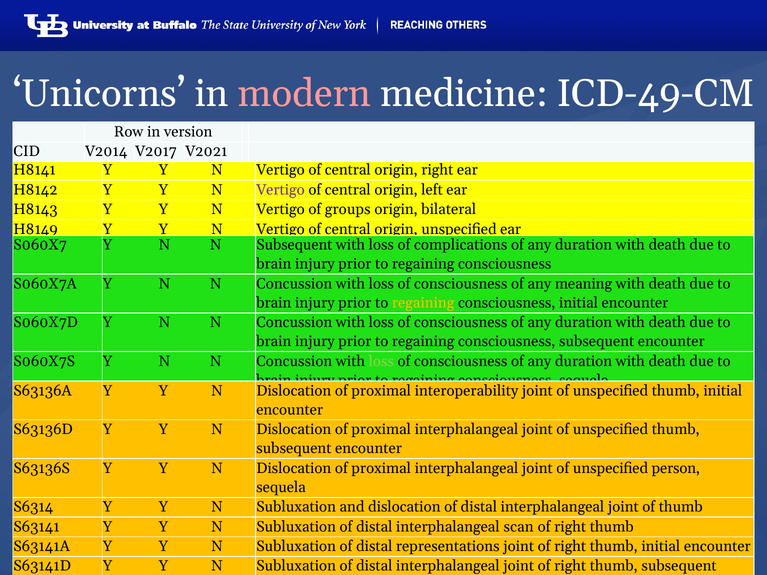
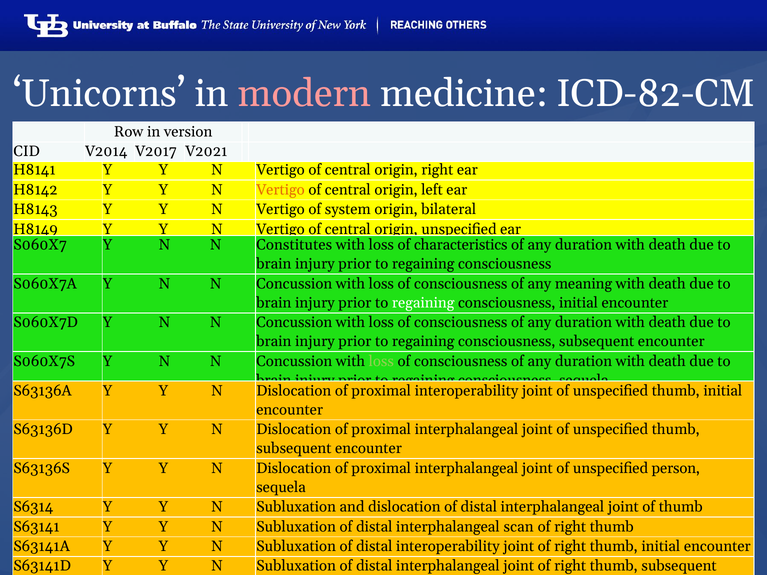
ICD-49-CM: ICD-49-CM -> ICD-82-CM
Vertigo at (280, 190) colour: purple -> orange
groups: groups -> system
N Subsequent: Subsequent -> Constitutes
complications: complications -> characteristics
regaining at (423, 303) colour: yellow -> white
distal representations: representations -> interoperability
